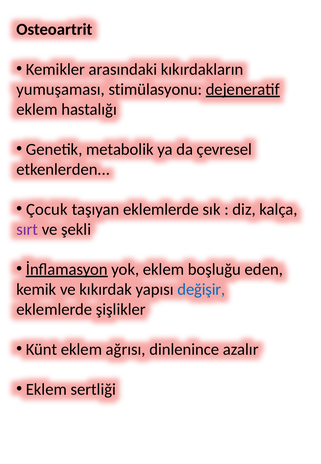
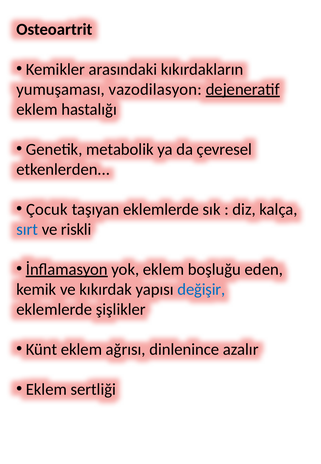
stimülasyonu: stimülasyonu -> vazodilasyon
sırt colour: purple -> blue
şekli: şekli -> riskli
